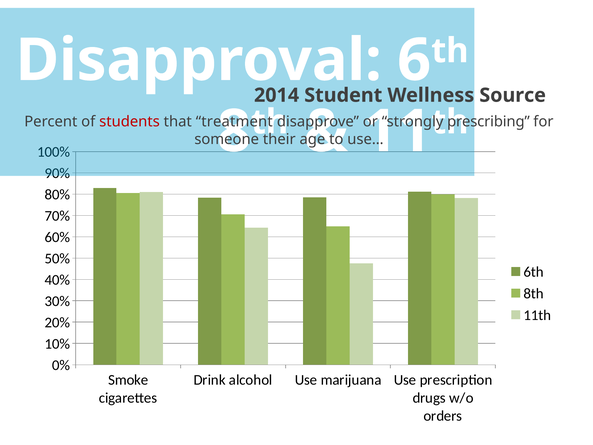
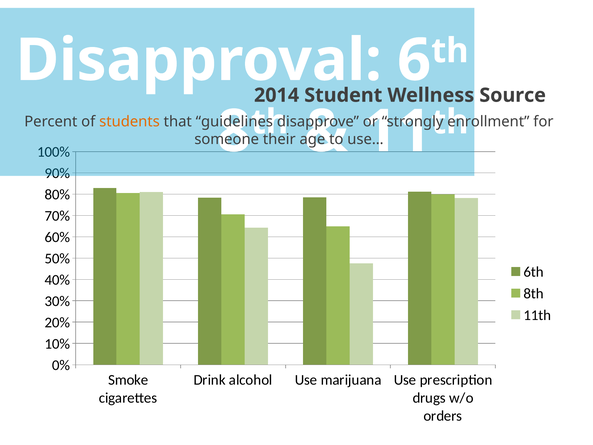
students colour: red -> orange
treatment: treatment -> guidelines
prescribing: prescribing -> enrollment
